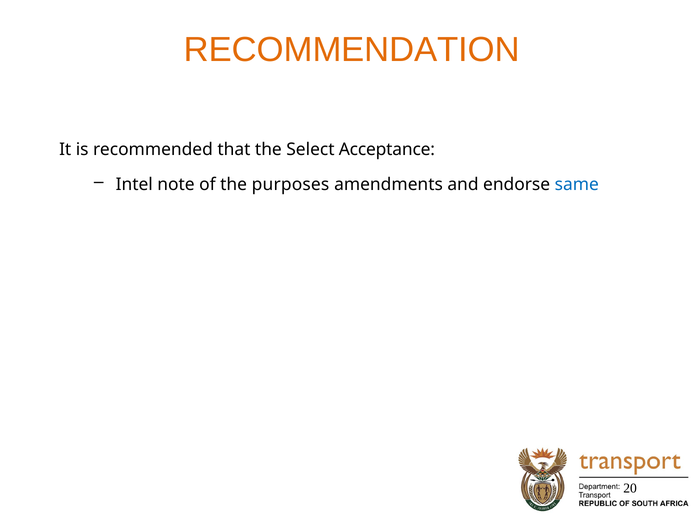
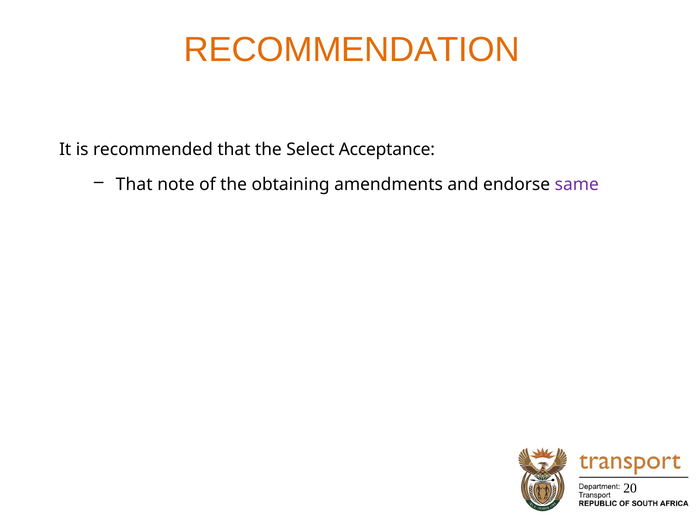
Intel at (134, 184): Intel -> That
purposes: purposes -> obtaining
same colour: blue -> purple
